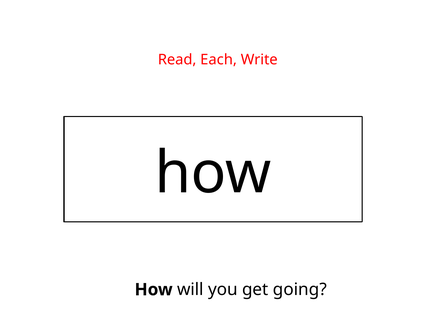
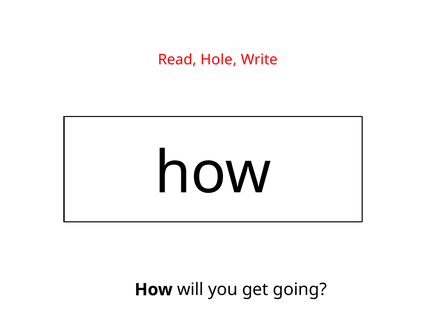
Each: Each -> Hole
